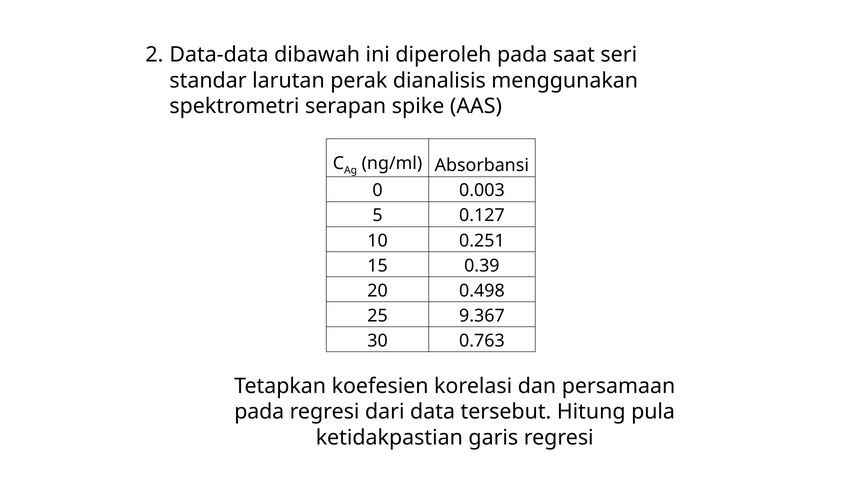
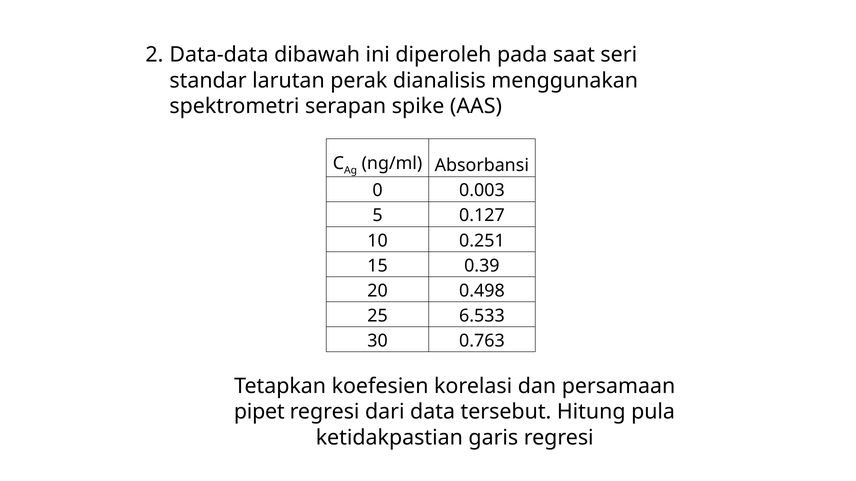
9.367: 9.367 -> 6.533
pada at (259, 412): pada -> pipet
